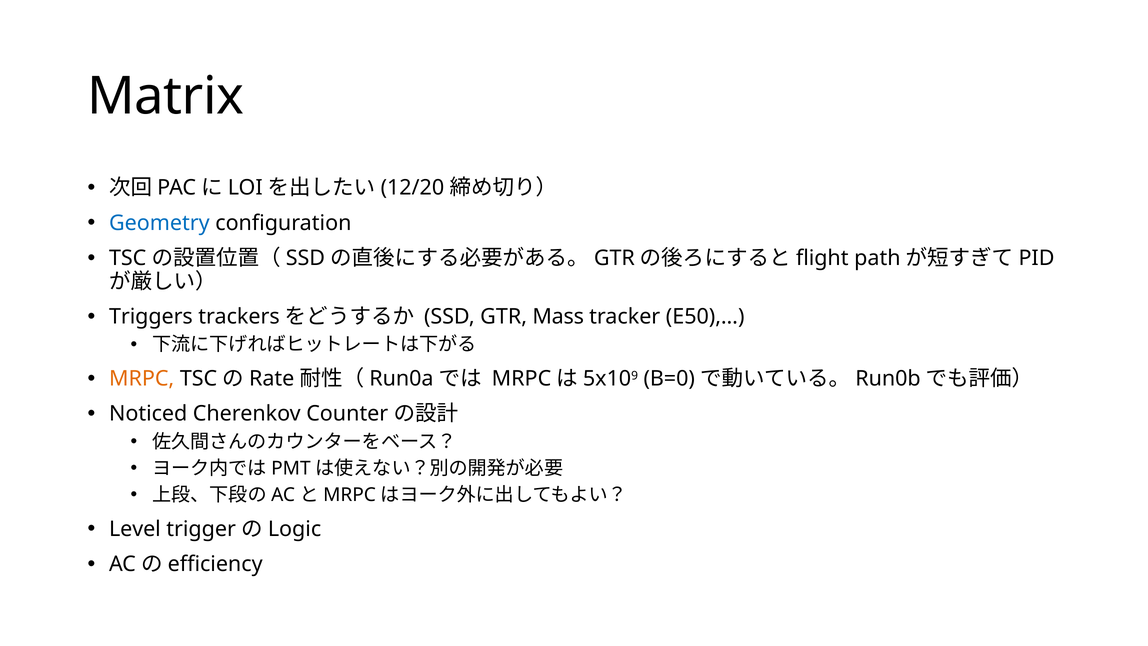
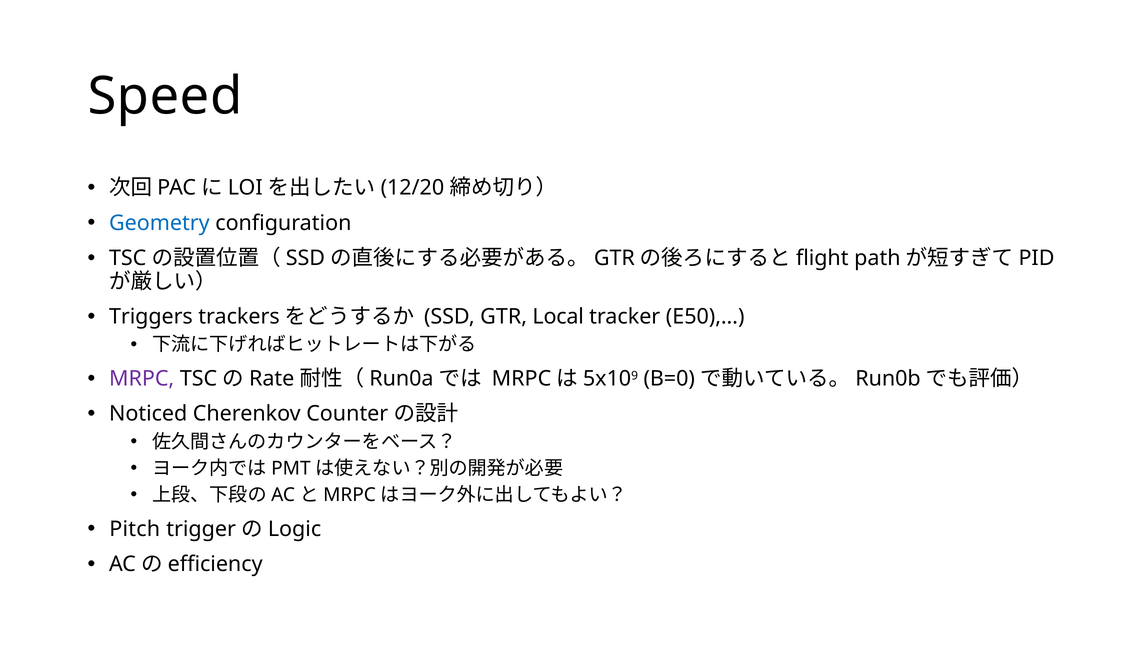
Matrix: Matrix -> Speed
Mass: Mass -> Local
MRPC colour: orange -> purple
Level: Level -> Pitch
